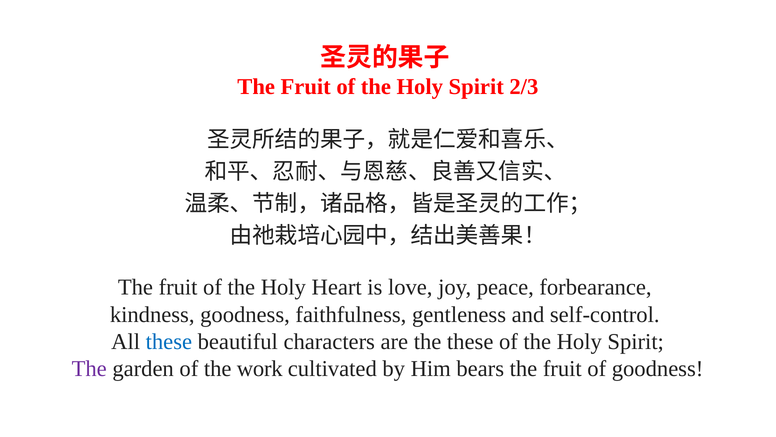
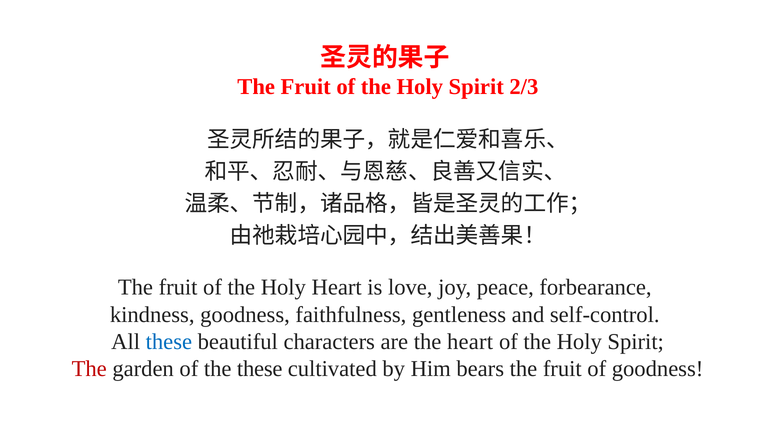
the these: these -> heart
The at (89, 369) colour: purple -> red
the work: work -> these
